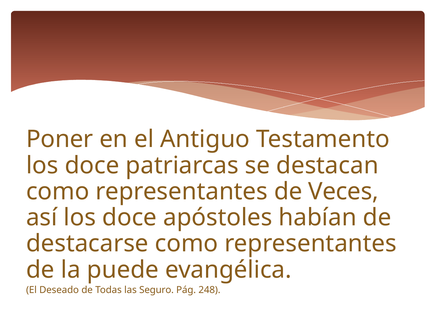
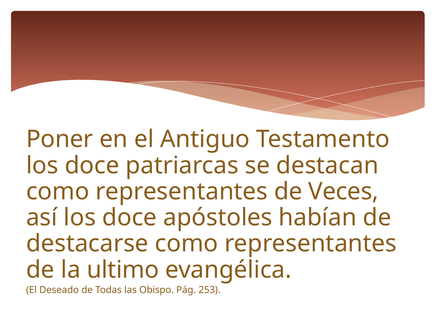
puede: puede -> ultimo
Seguro: Seguro -> Obispo
248: 248 -> 253
